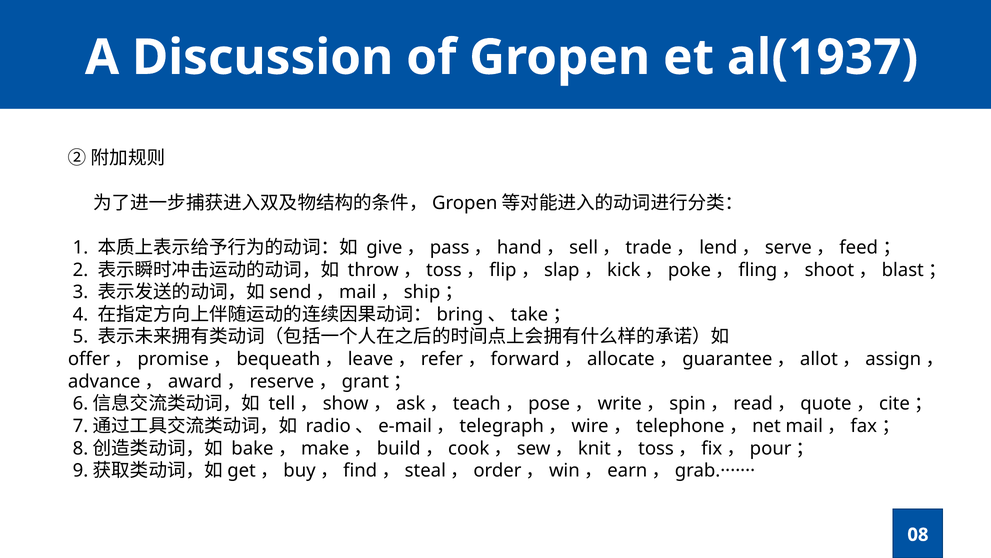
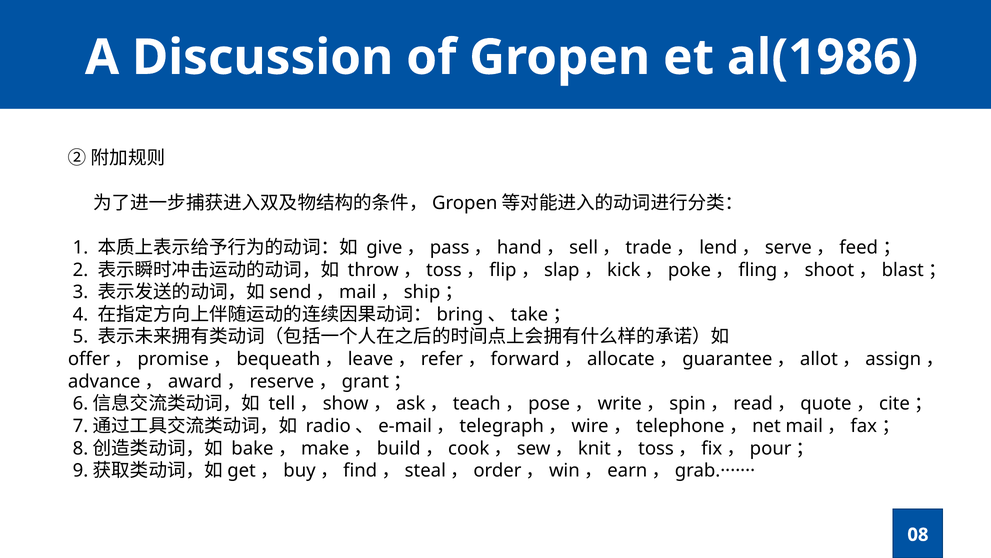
al(1937: al(1937 -> al(1986
